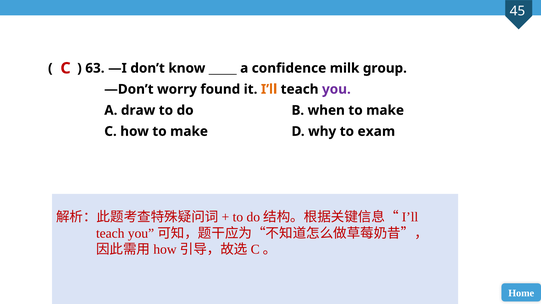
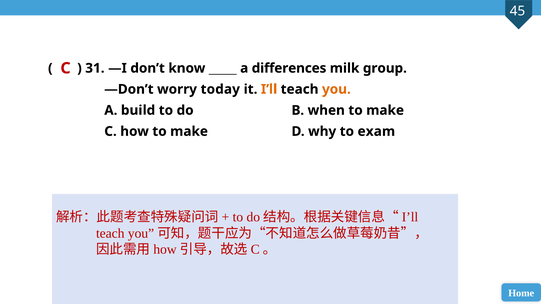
63: 63 -> 31
confidence: confidence -> differences
found: found -> today
you colour: purple -> orange
draw: draw -> build
